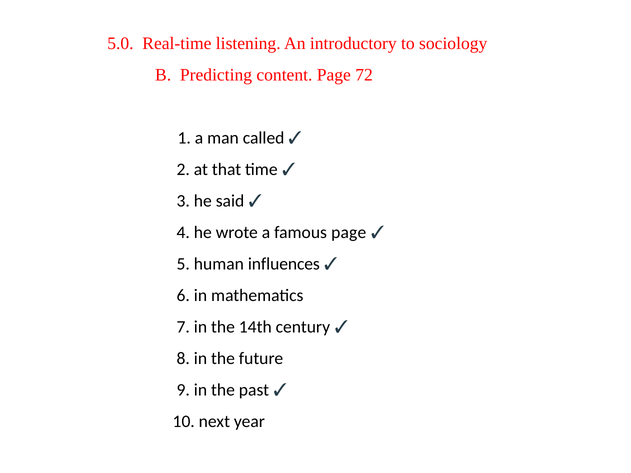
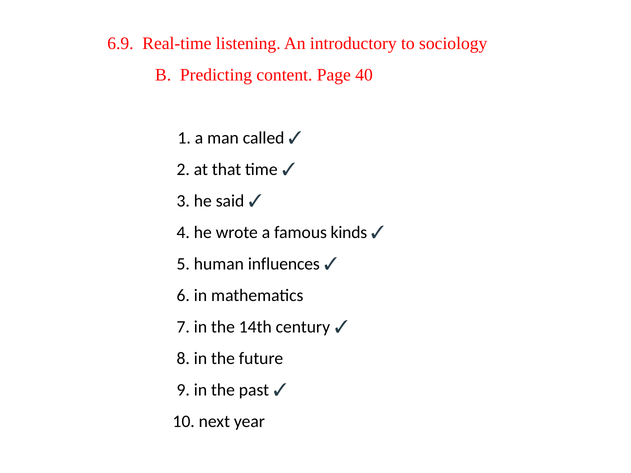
5.0: 5.0 -> 6.9
72: 72 -> 40
famous page: page -> kinds
